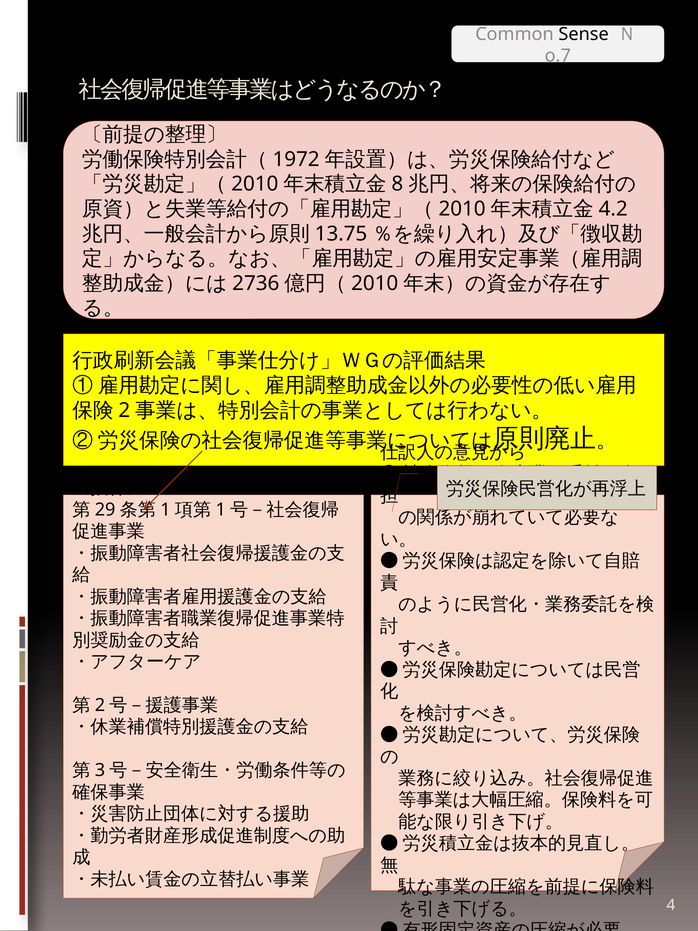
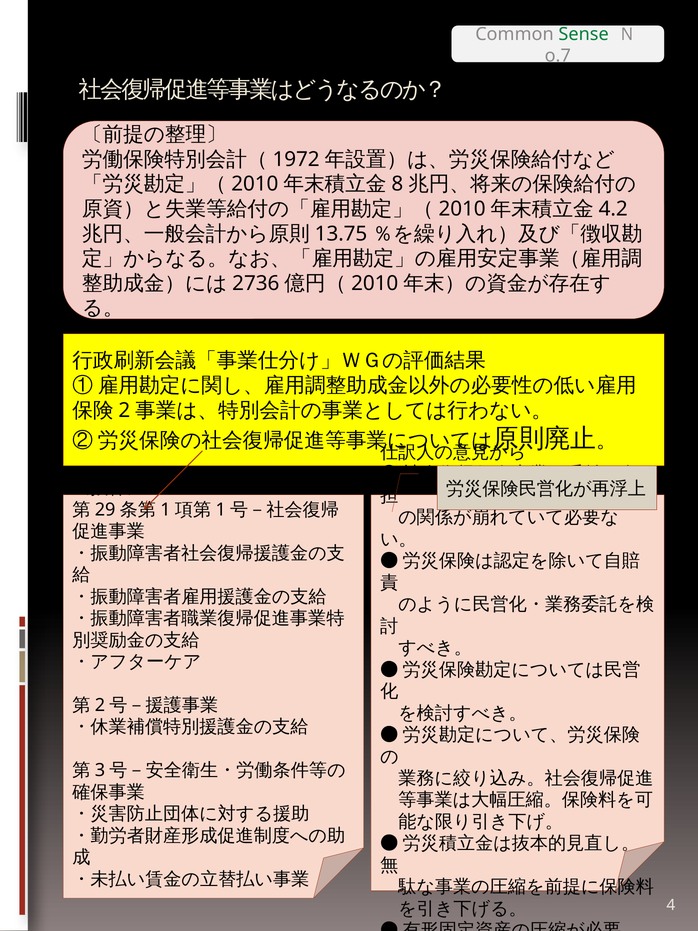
Sense colour: black -> green
